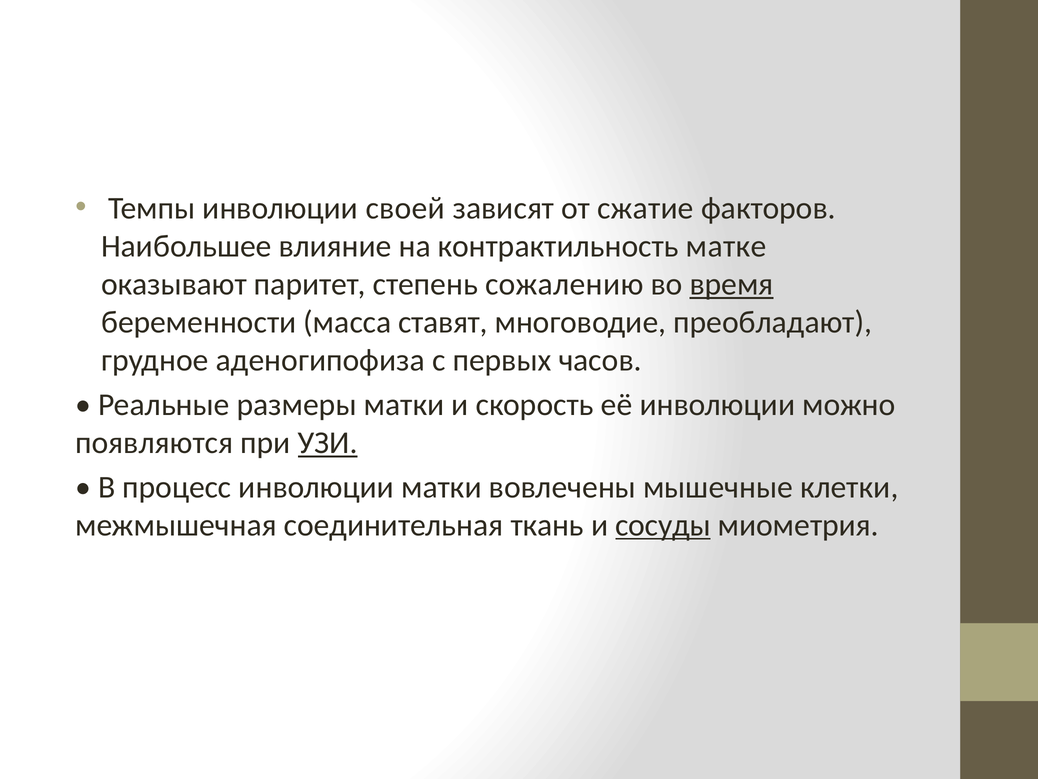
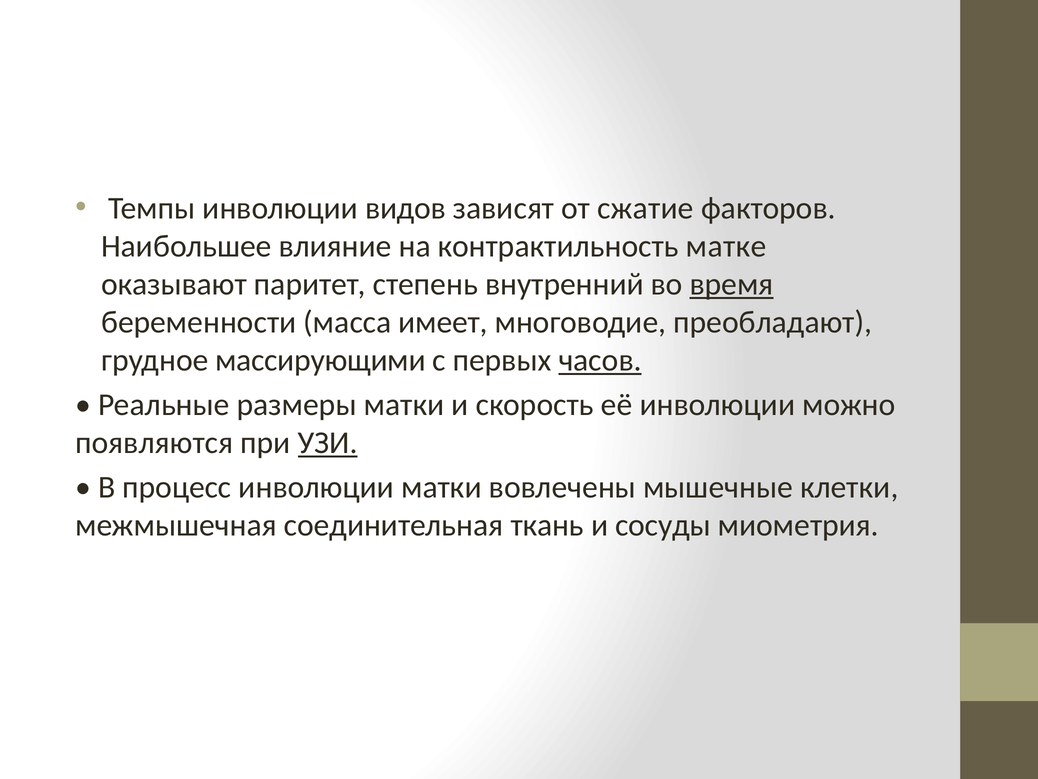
своей: своей -> видов
сожалению: сожалению -> внутренний
ставят: ставят -> имеет
аденогипофиза: аденогипофиза -> массирующими
часов underline: none -> present
сосуды underline: present -> none
